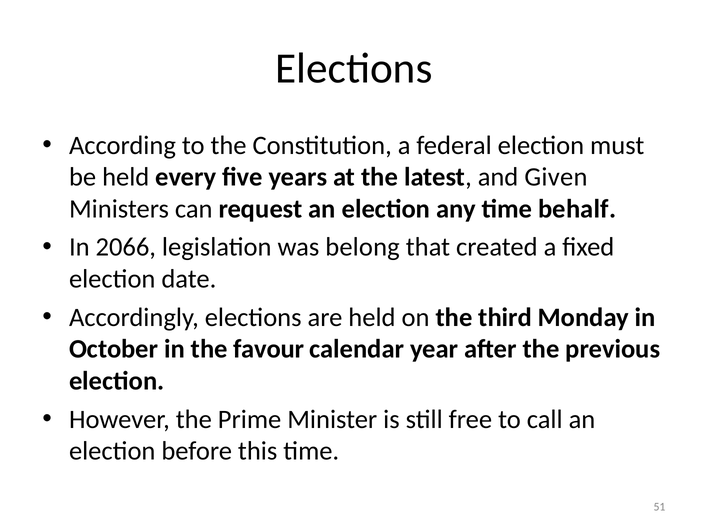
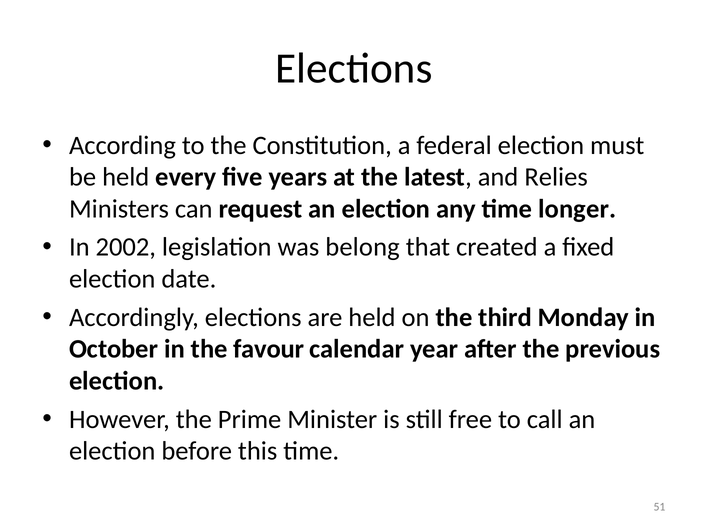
Given: Given -> Relies
behalf: behalf -> longer
2066: 2066 -> 2002
